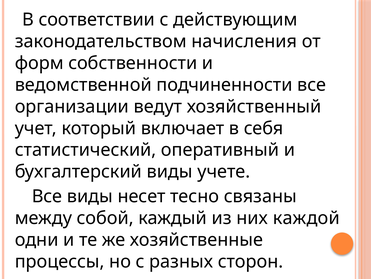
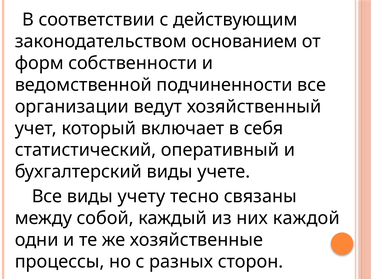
начисления: начисления -> основанием
несет: несет -> учету
